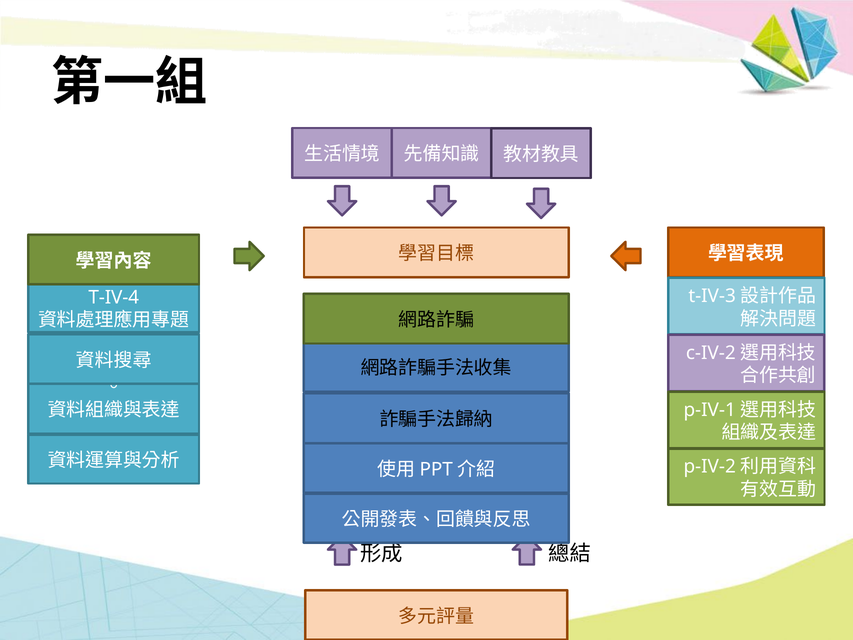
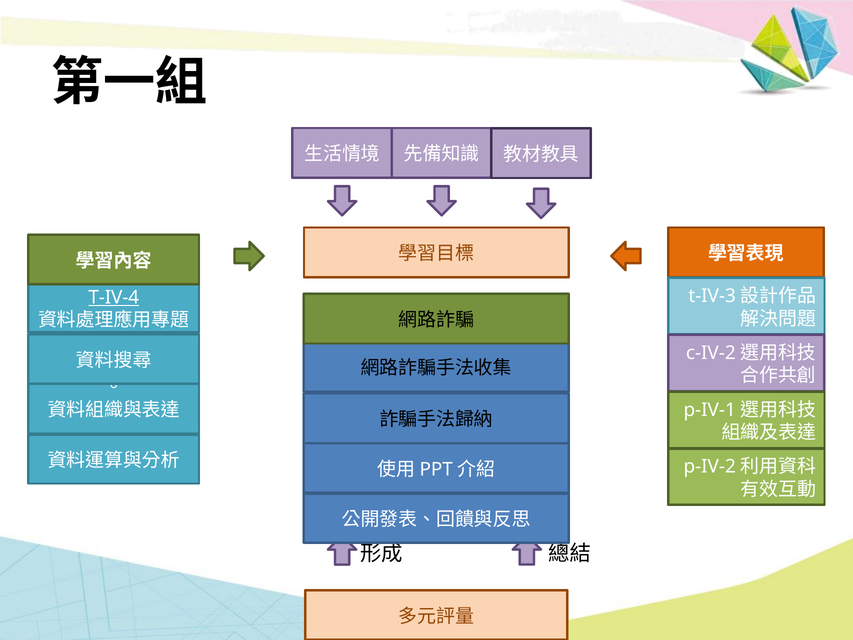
T-IV-4 underline: none -> present
